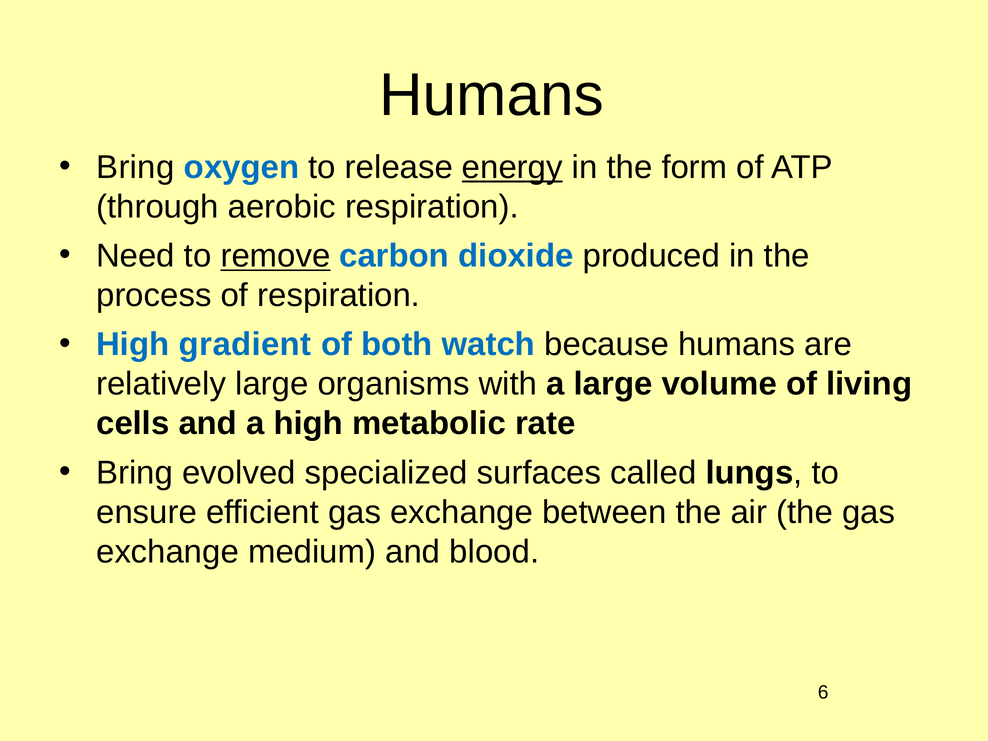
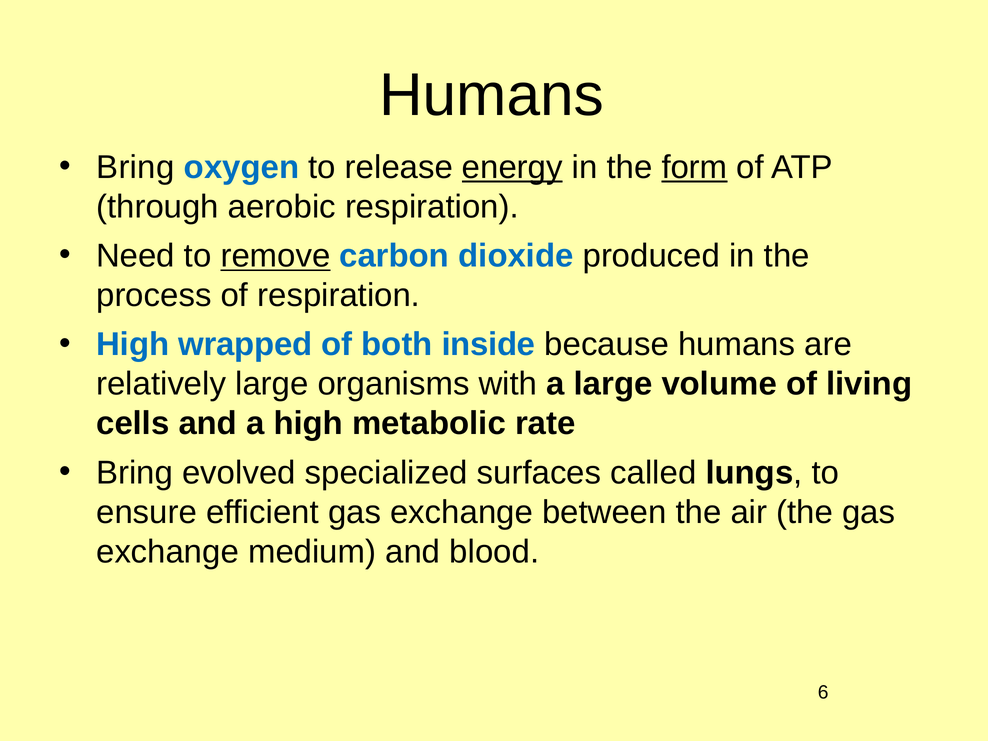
form underline: none -> present
gradient: gradient -> wrapped
watch: watch -> inside
